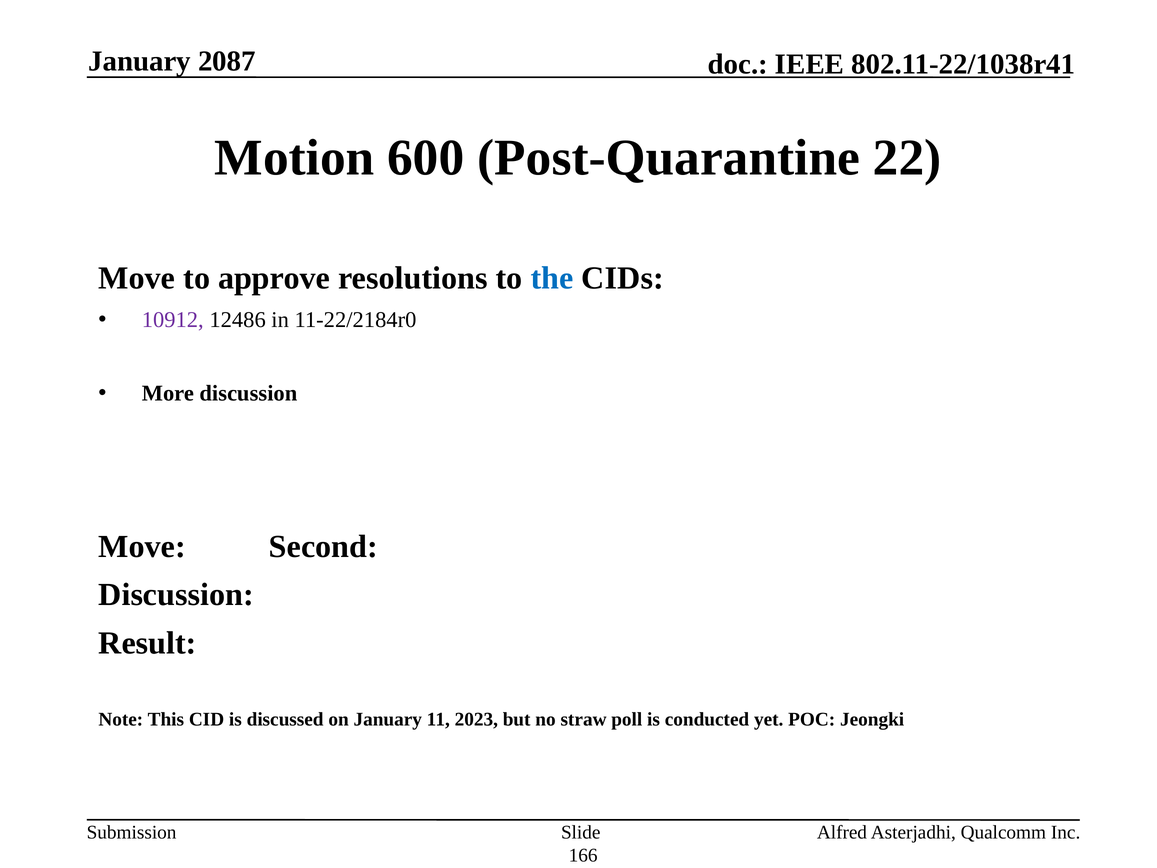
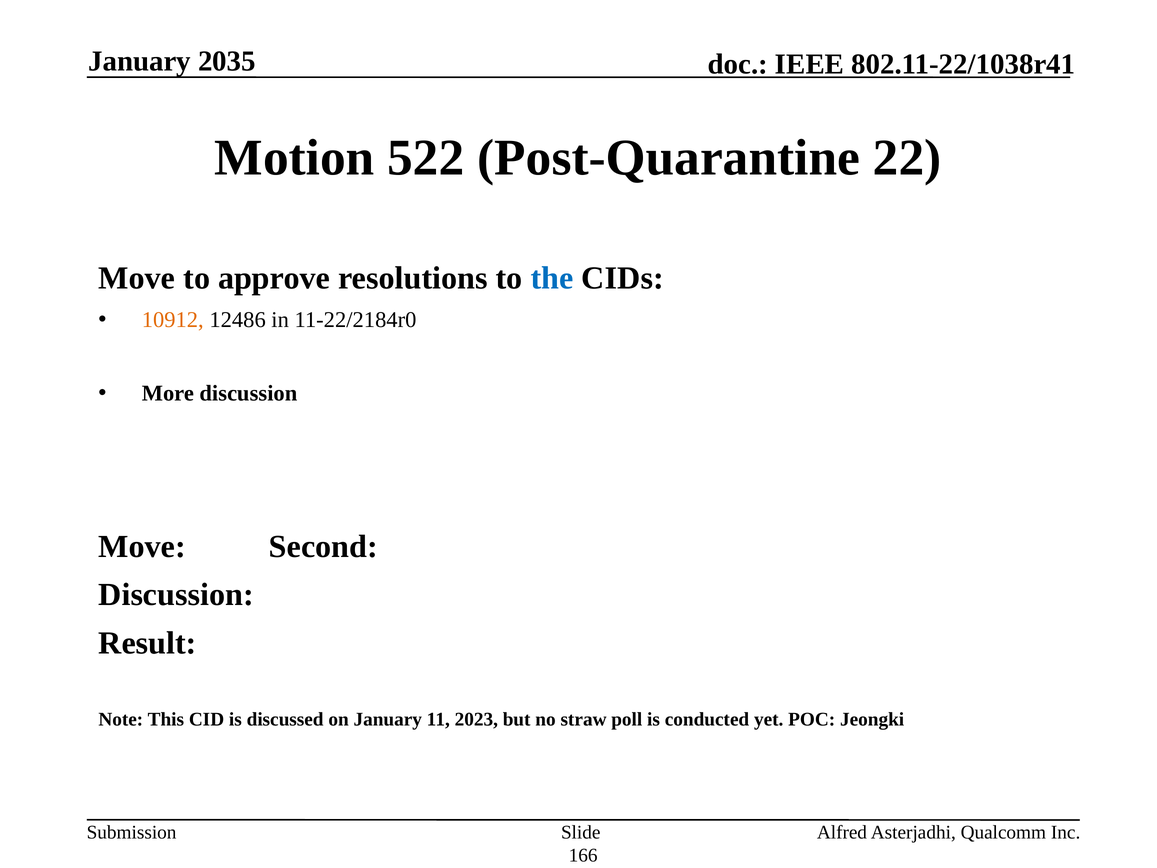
2087: 2087 -> 2035
600: 600 -> 522
10912 colour: purple -> orange
